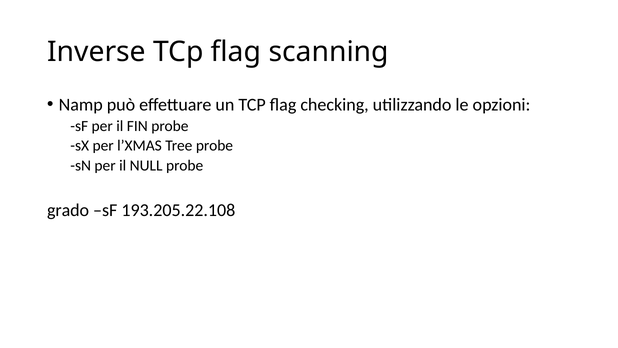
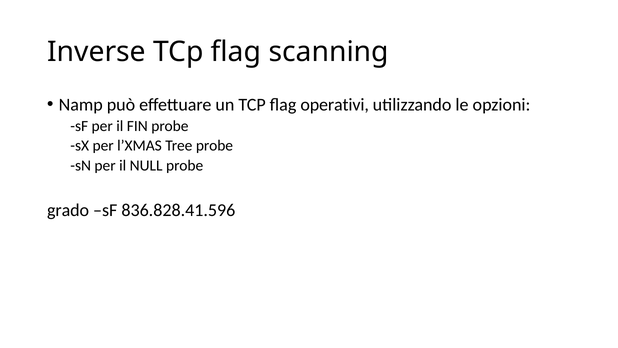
checking: checking -> operativi
193.205.22.108: 193.205.22.108 -> 836.828.41.596
